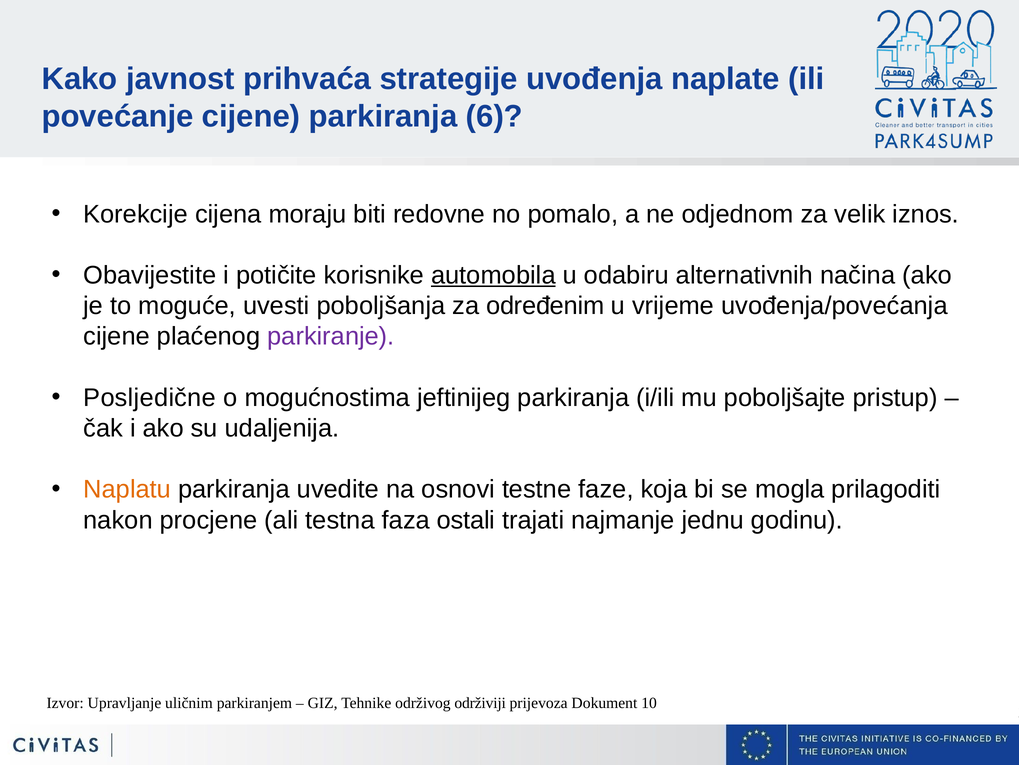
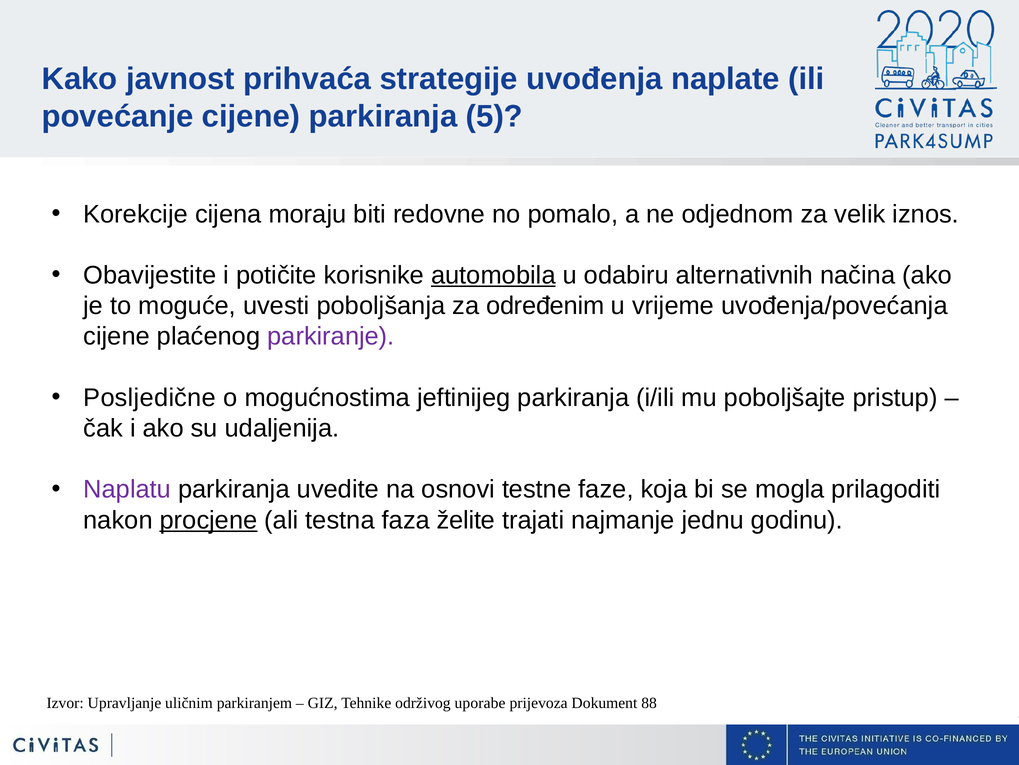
6: 6 -> 5
Naplatu colour: orange -> purple
procjene underline: none -> present
ostali: ostali -> želite
održiviji: održiviji -> uporabe
10: 10 -> 88
